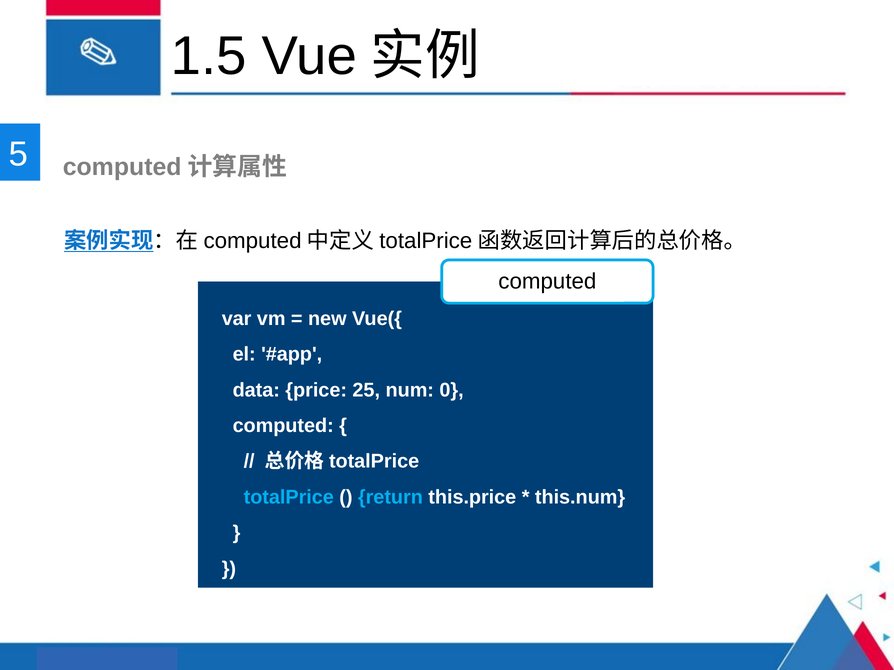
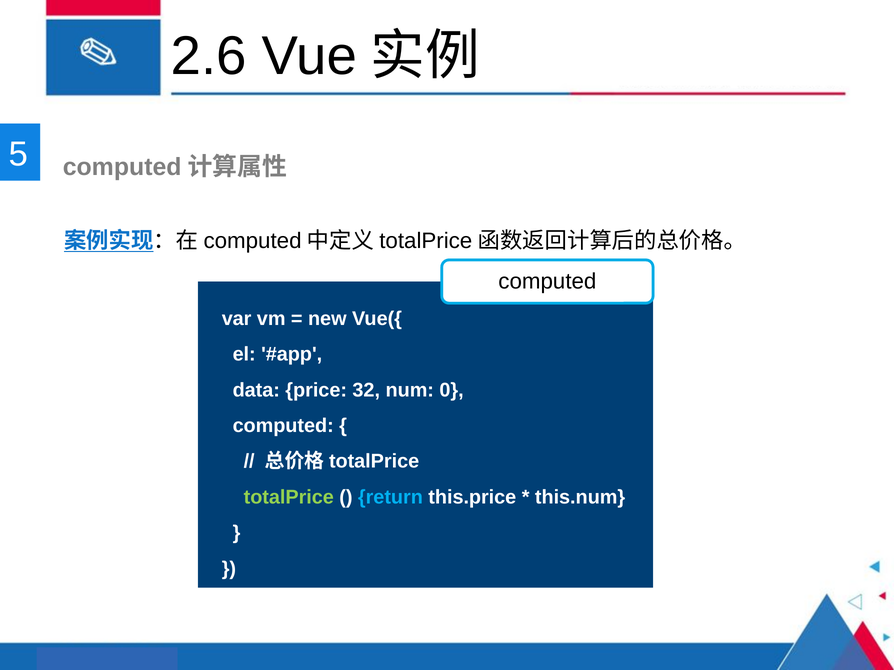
1.5: 1.5 -> 2.6
25: 25 -> 32
totalPrice colour: light blue -> light green
